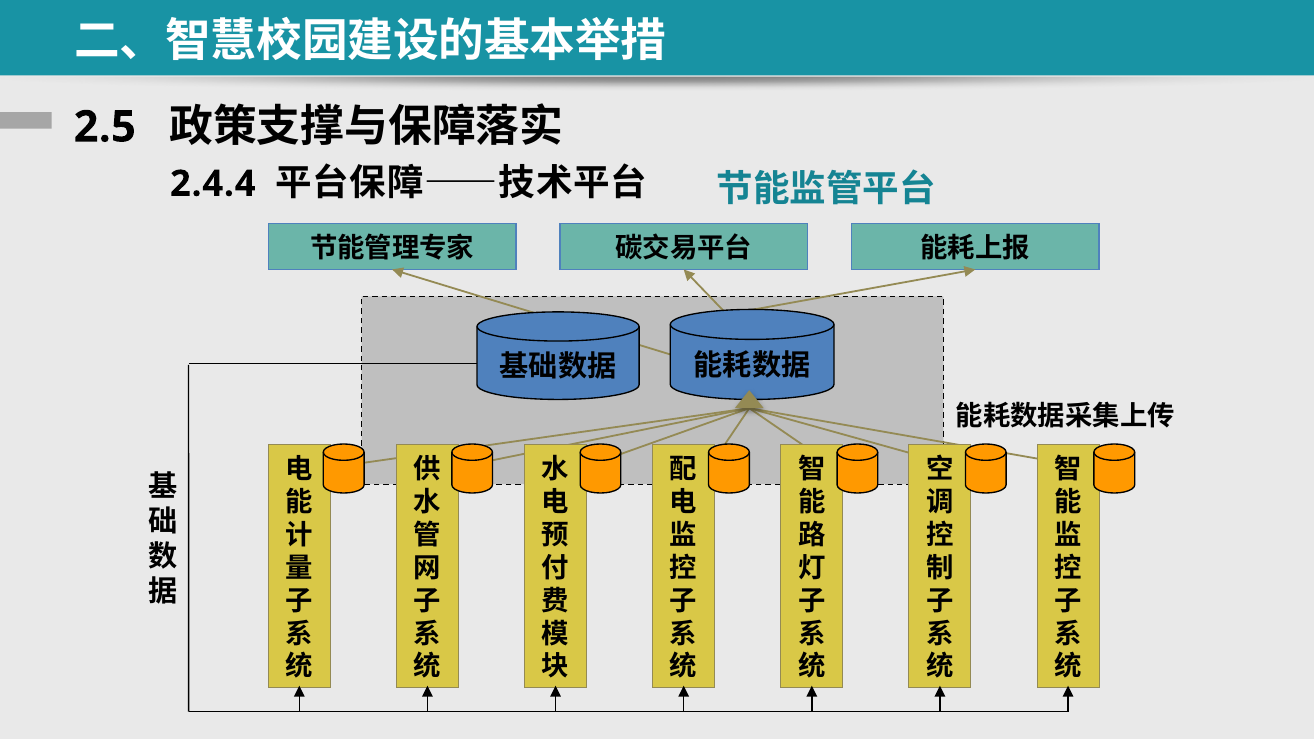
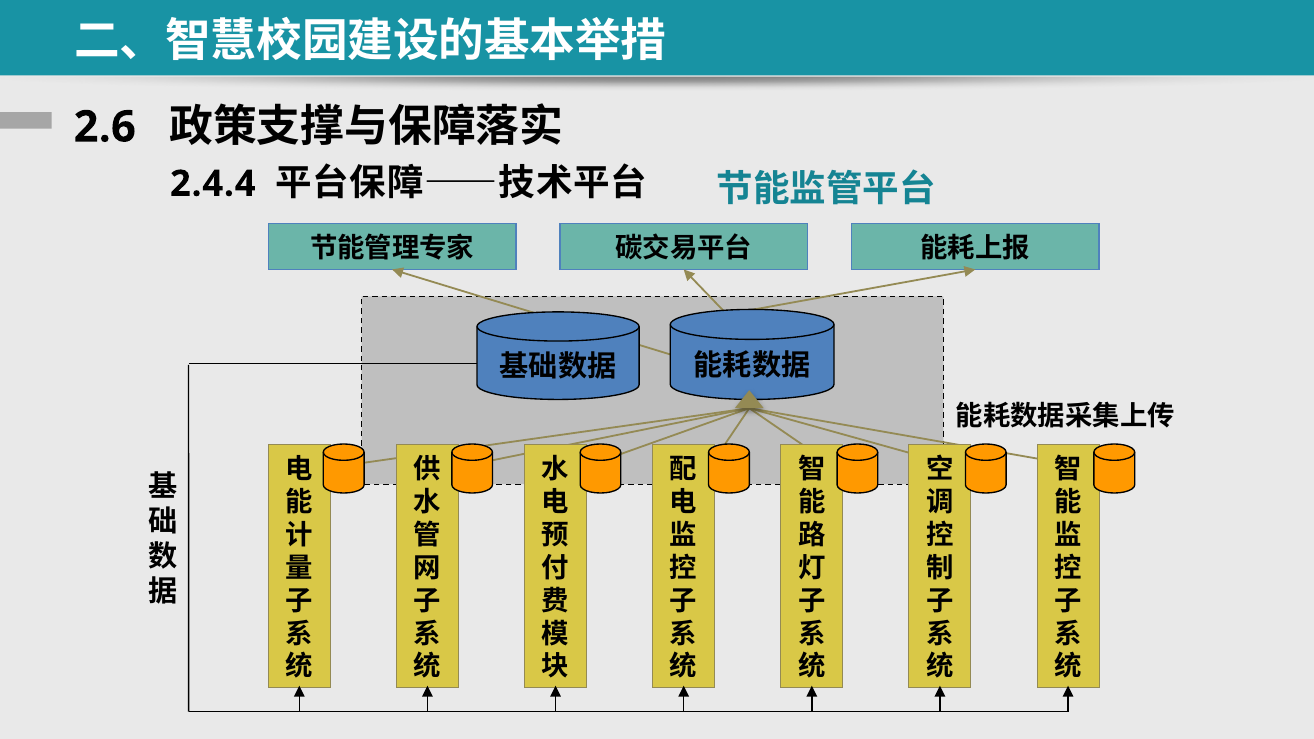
2.5: 2.5 -> 2.6
